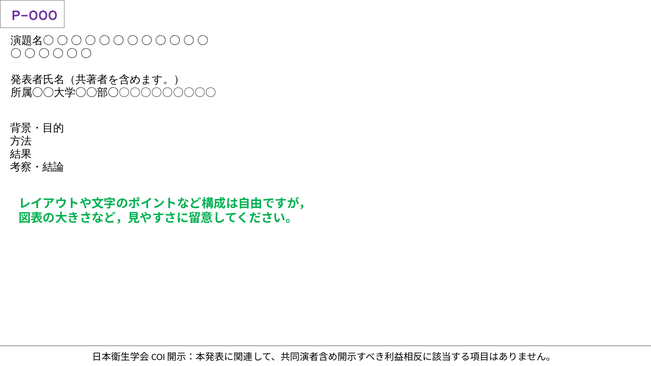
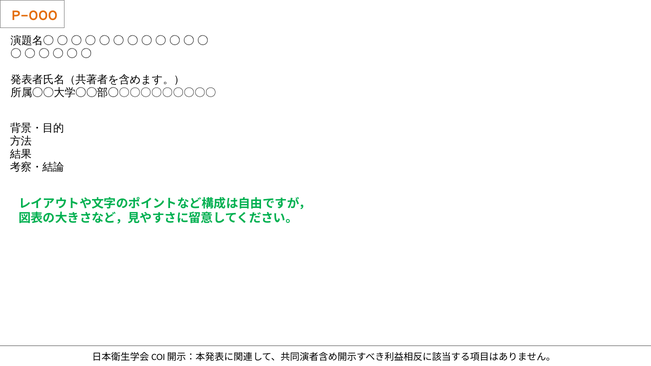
P-000 colour: purple -> orange
